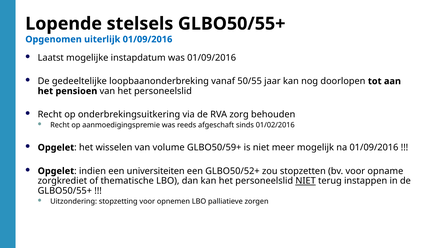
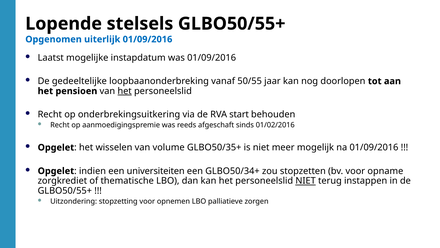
het at (125, 91) underline: none -> present
zorg: zorg -> start
GLBO50/59+: GLBO50/59+ -> GLBO50/35+
GLBO50/52+: GLBO50/52+ -> GLBO50/34+
